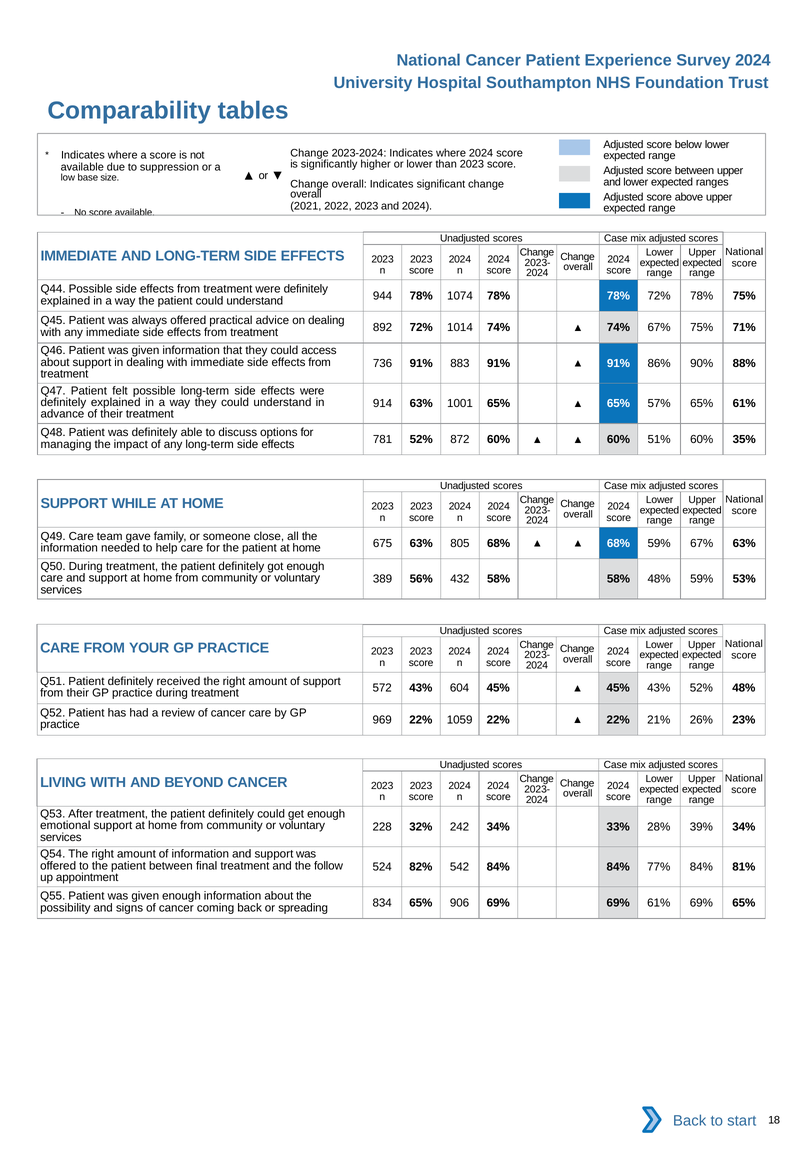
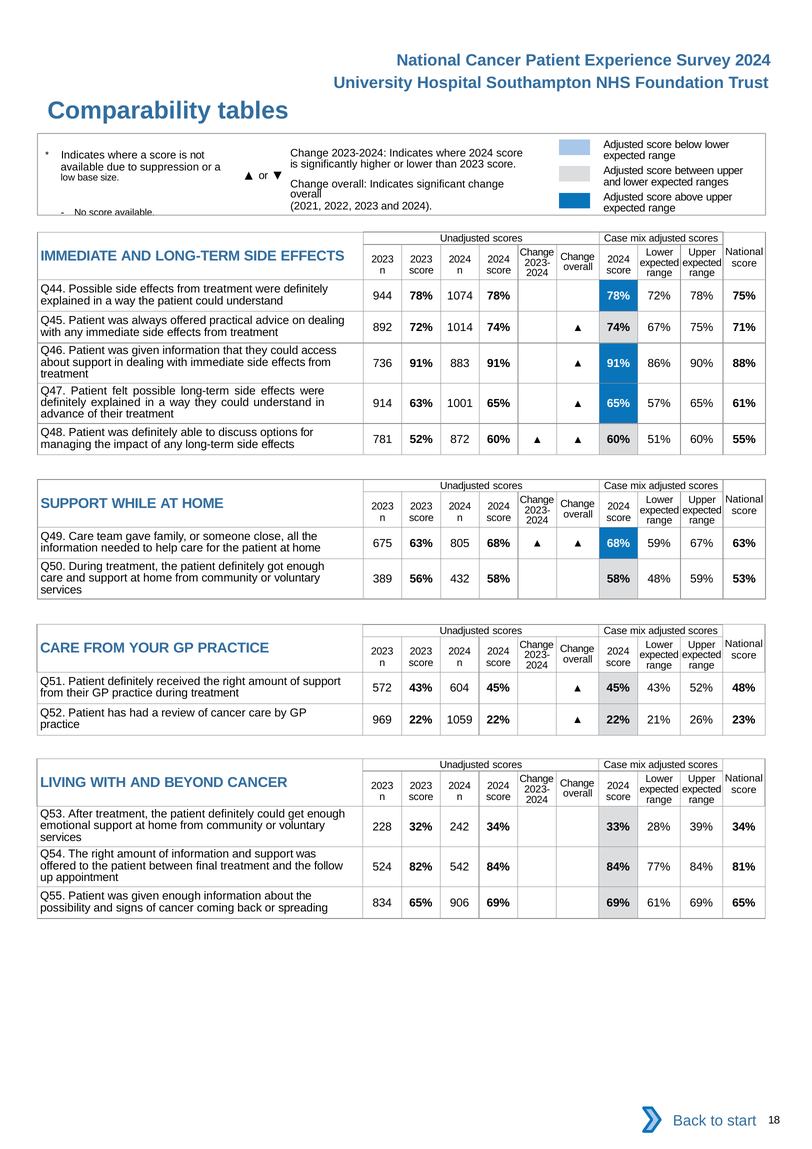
35%: 35% -> 55%
